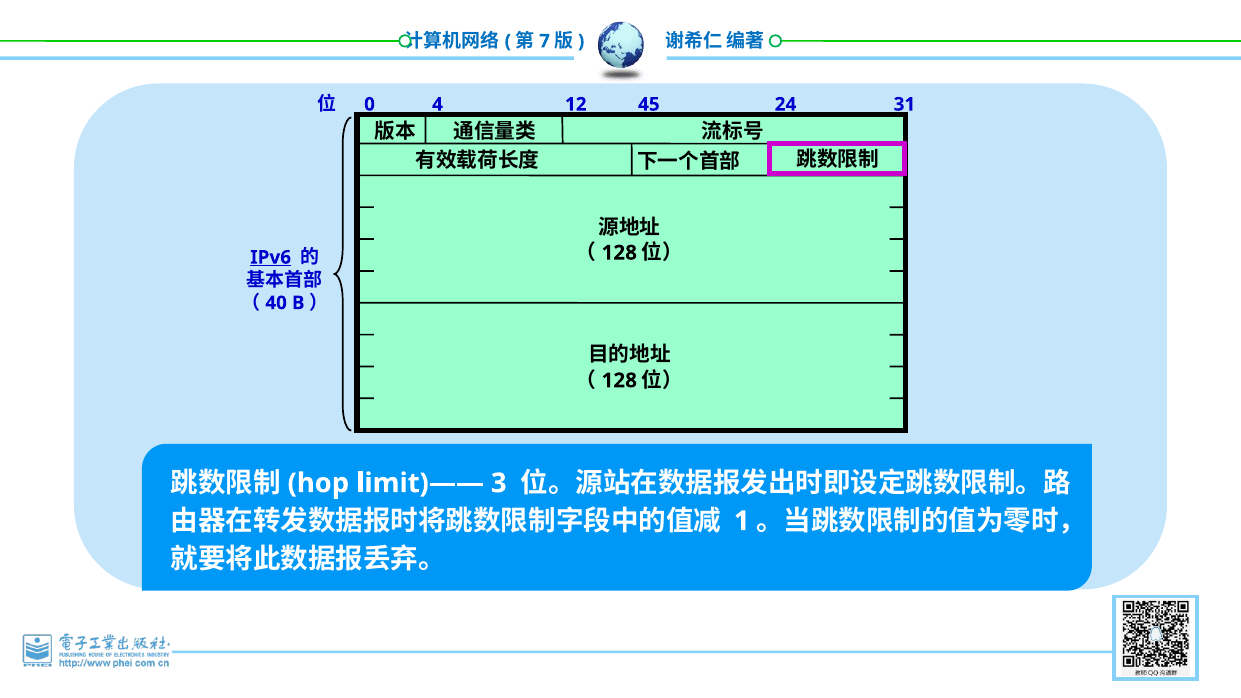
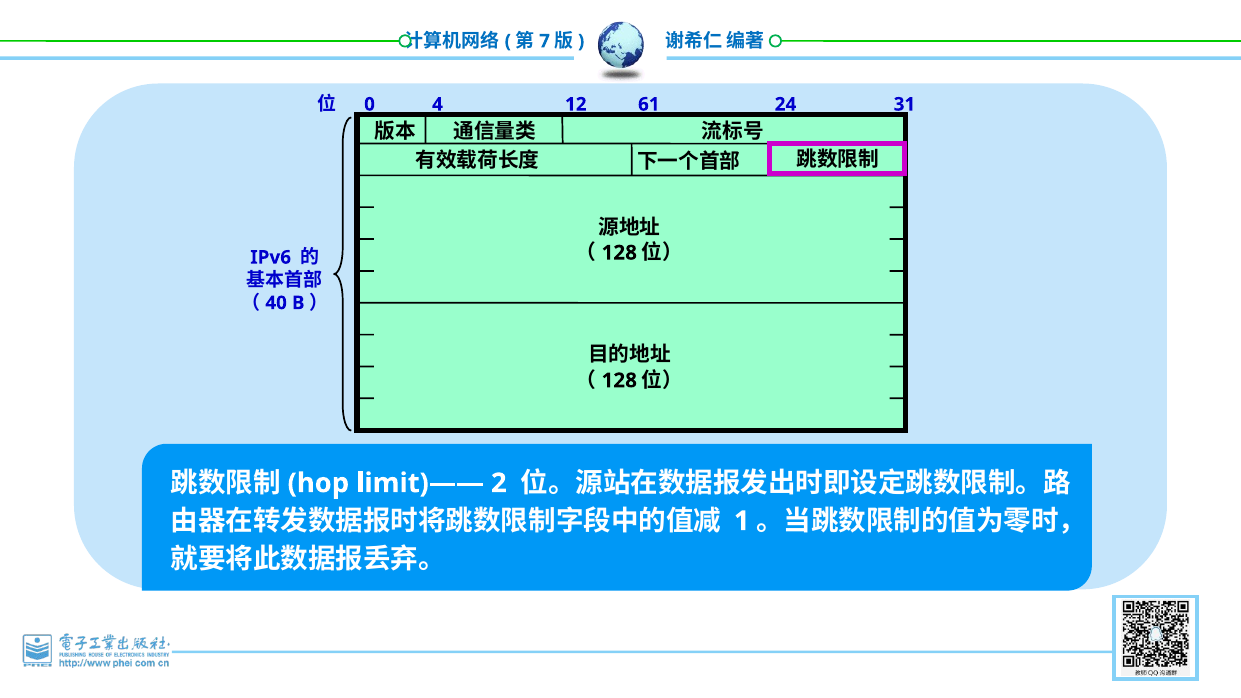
45: 45 -> 61
IPv6 underline: present -> none
3: 3 -> 2
